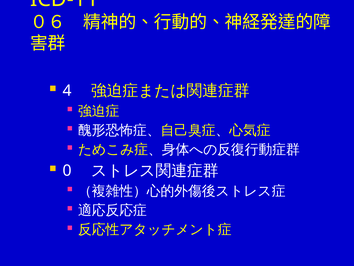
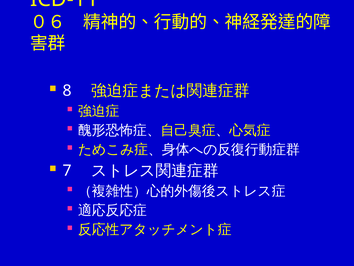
4: 4 -> 8
0: 0 -> 7
